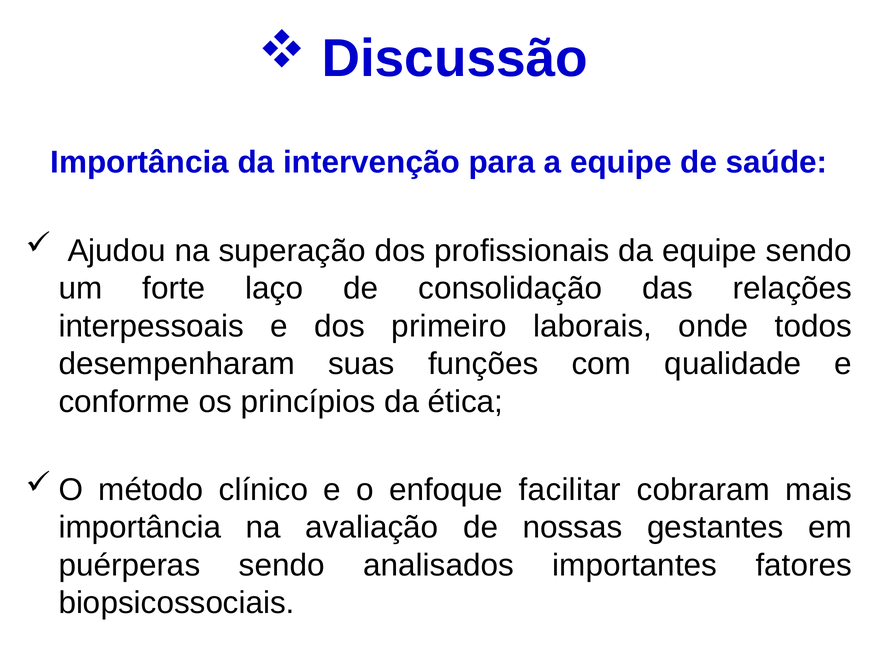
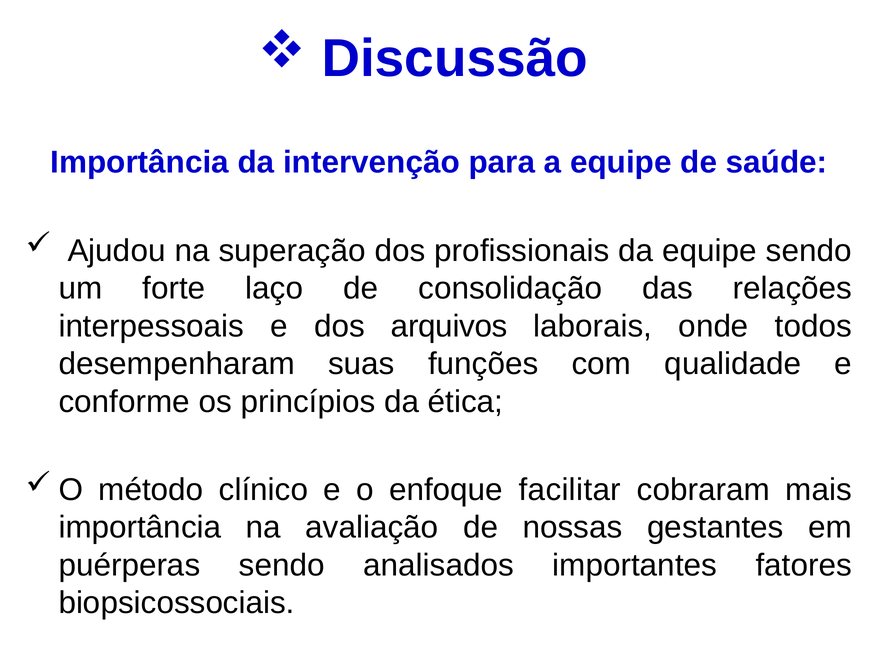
primeiro: primeiro -> arquivos
